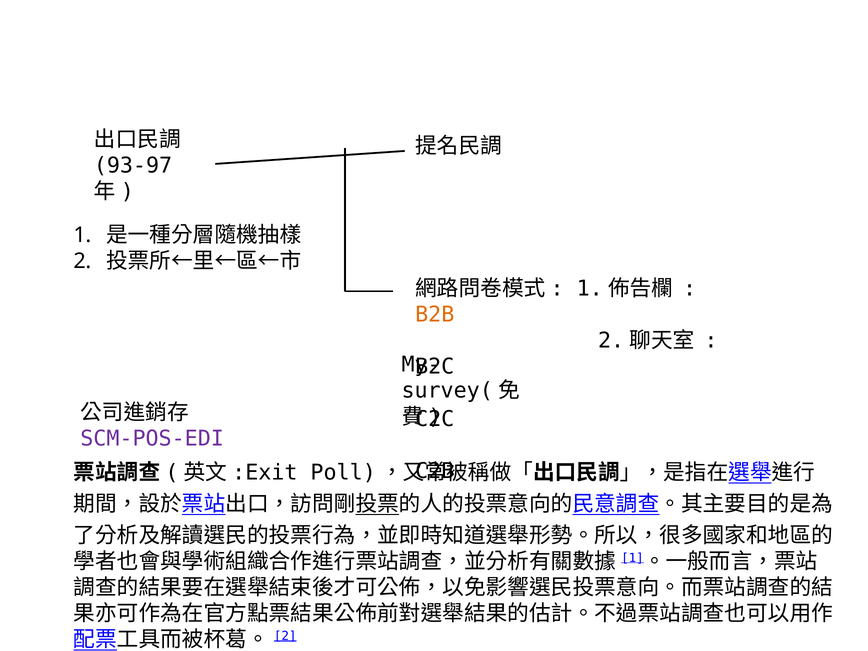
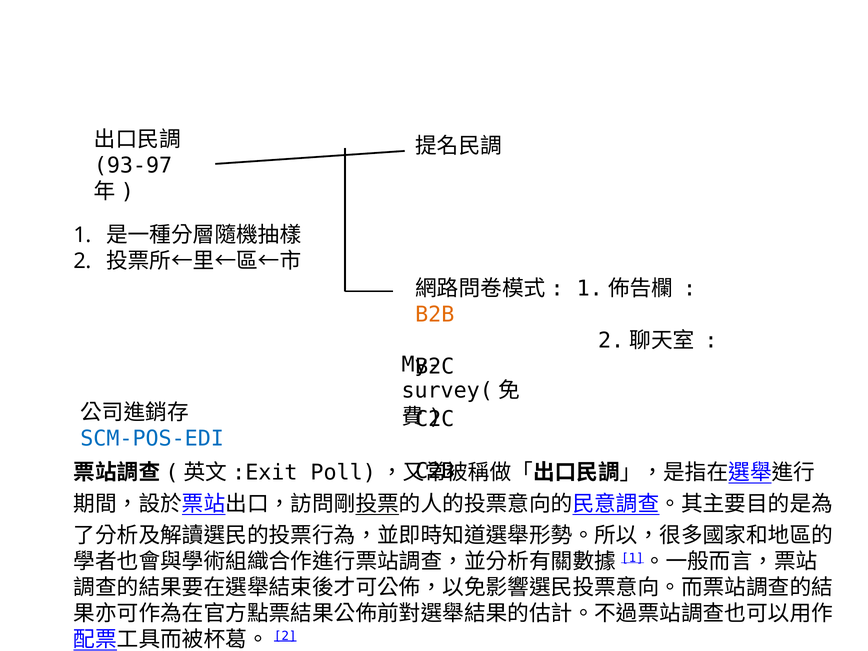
SCM-POS-EDI colour: purple -> blue
